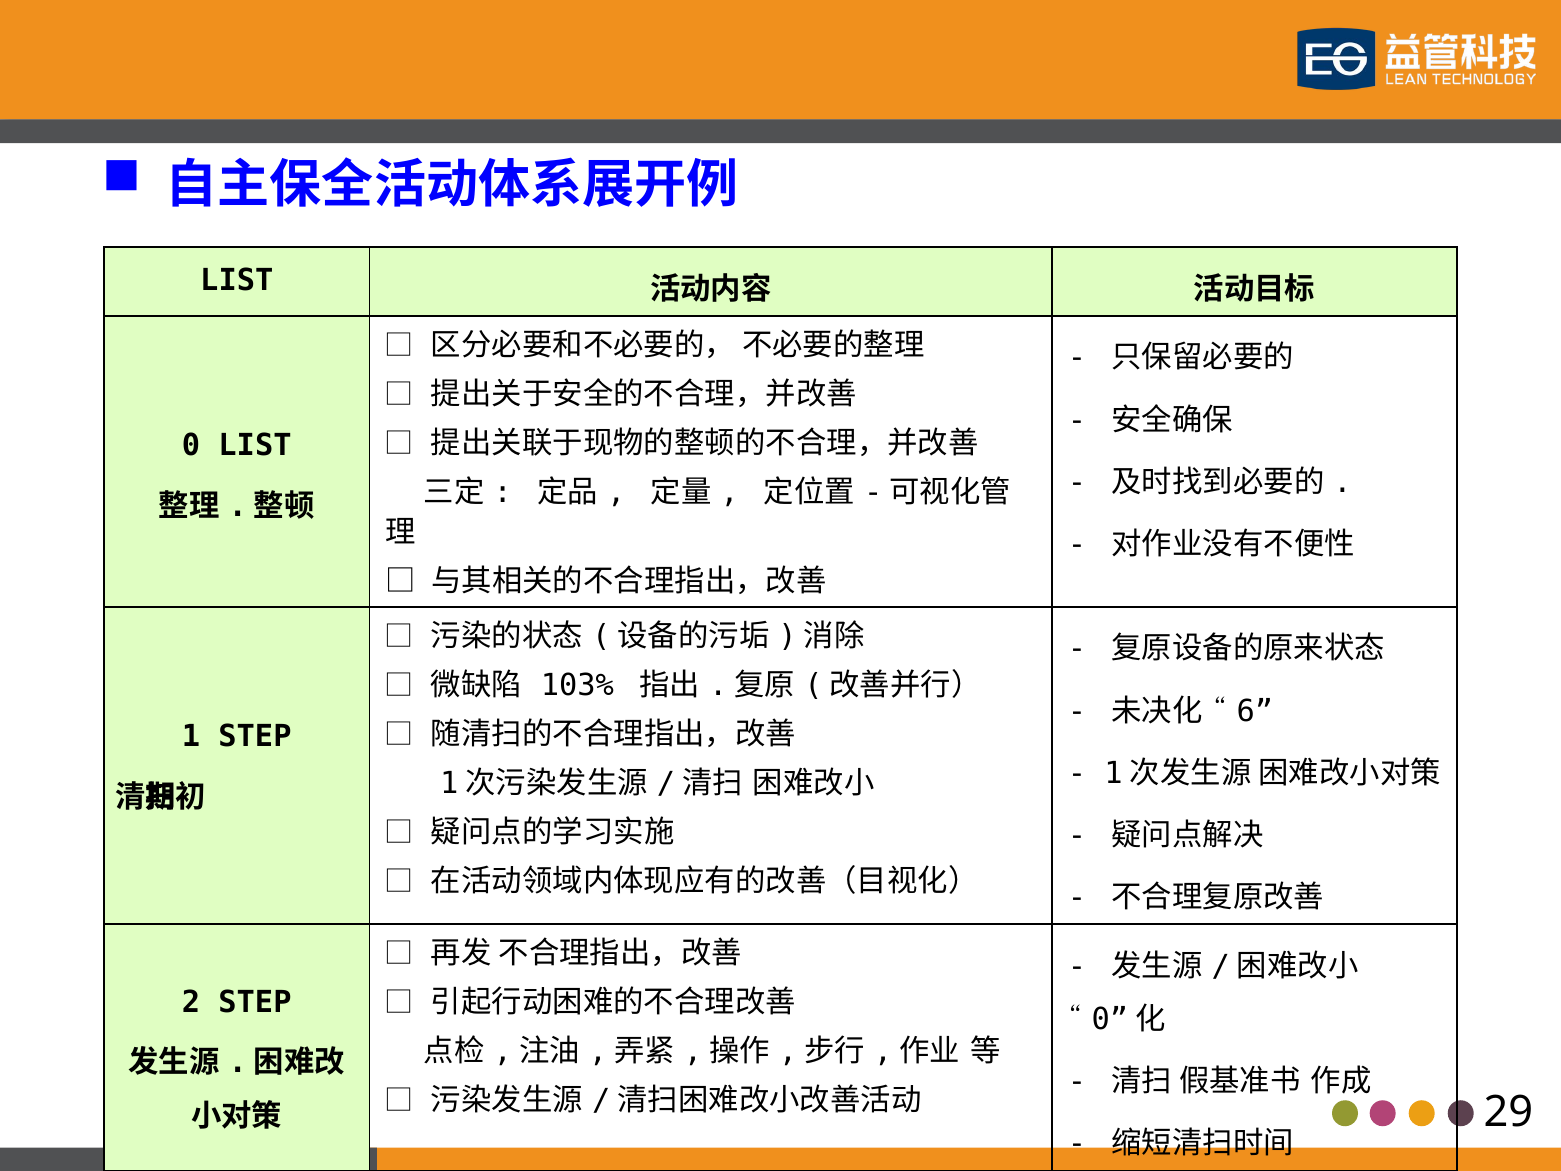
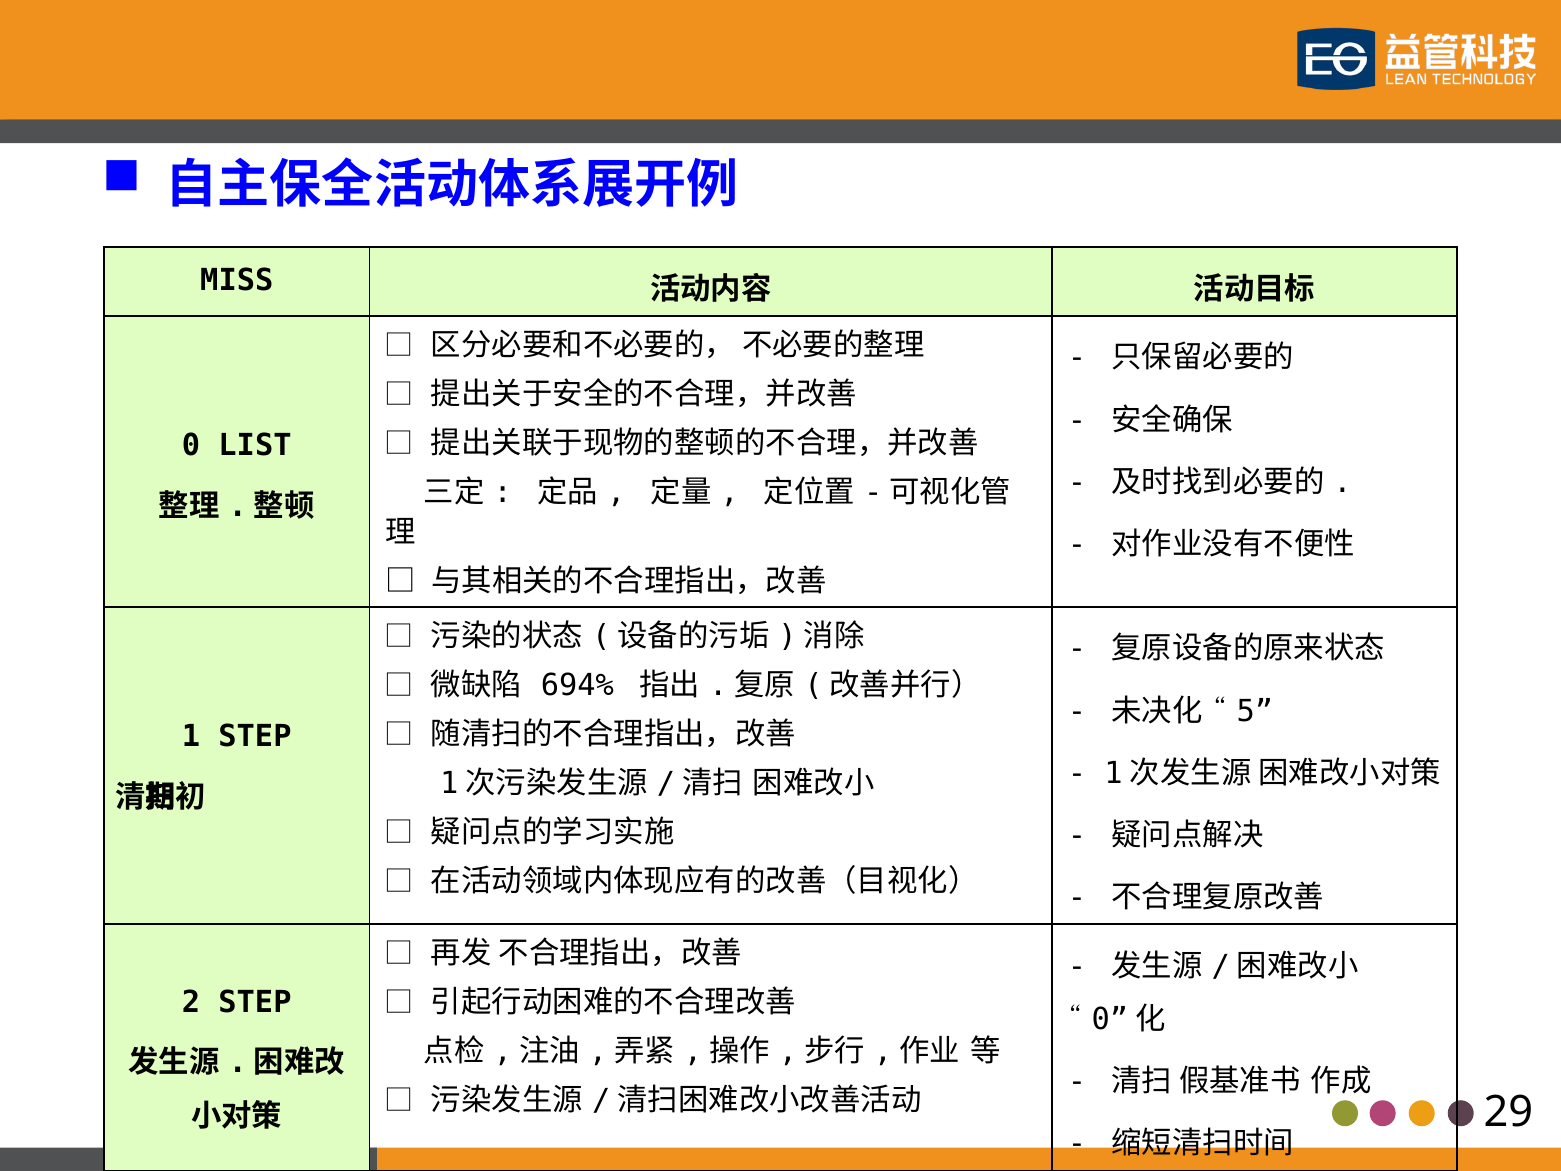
LIST at (237, 280): LIST -> MISS
103%: 103% -> 694%
6: 6 -> 5
